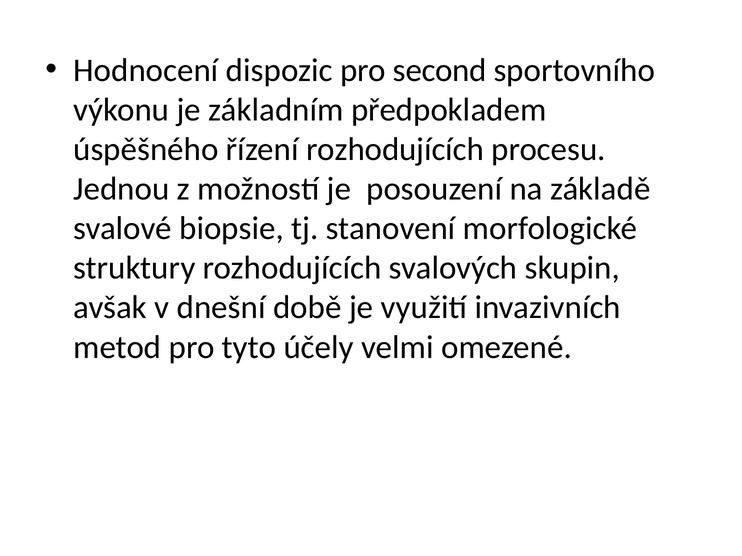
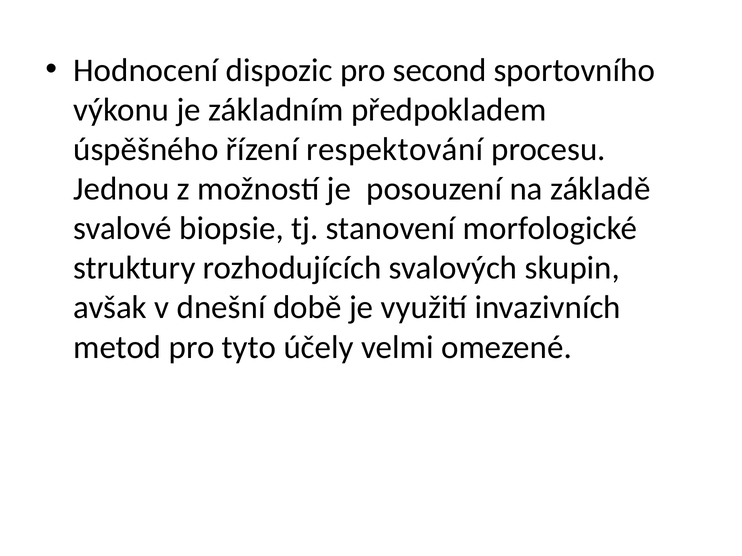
řízení rozhodujících: rozhodujících -> respektování
